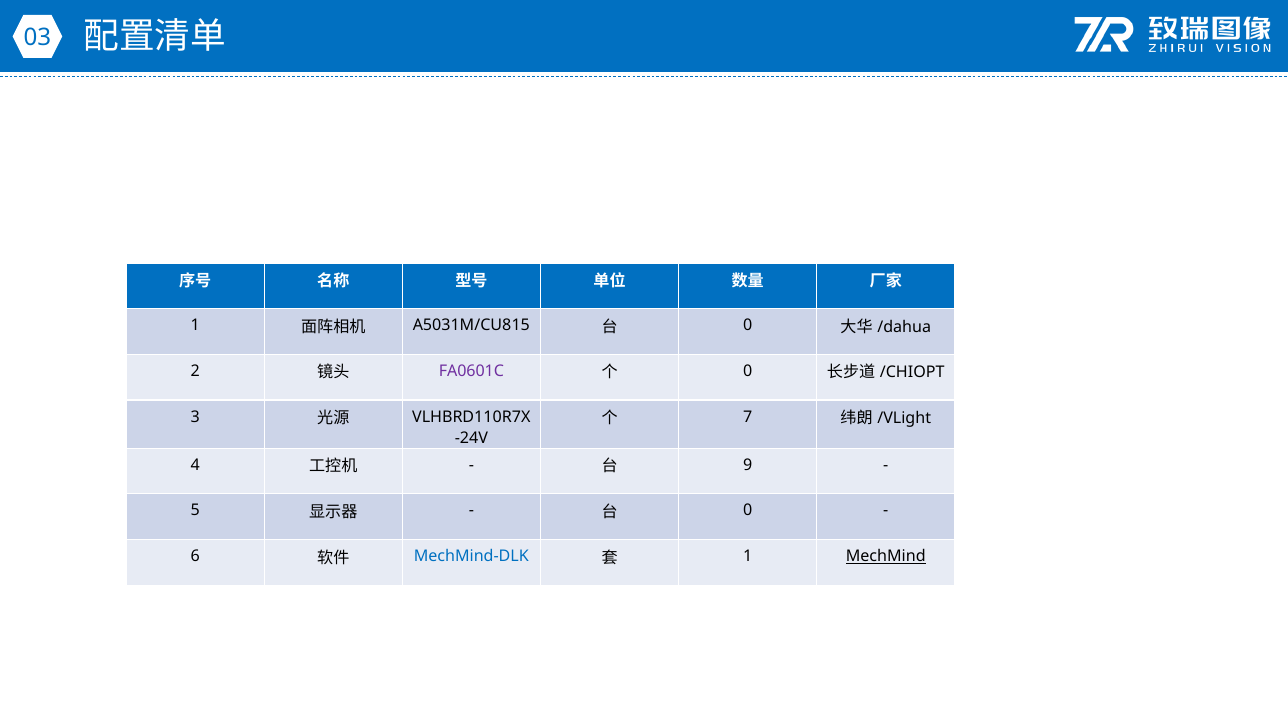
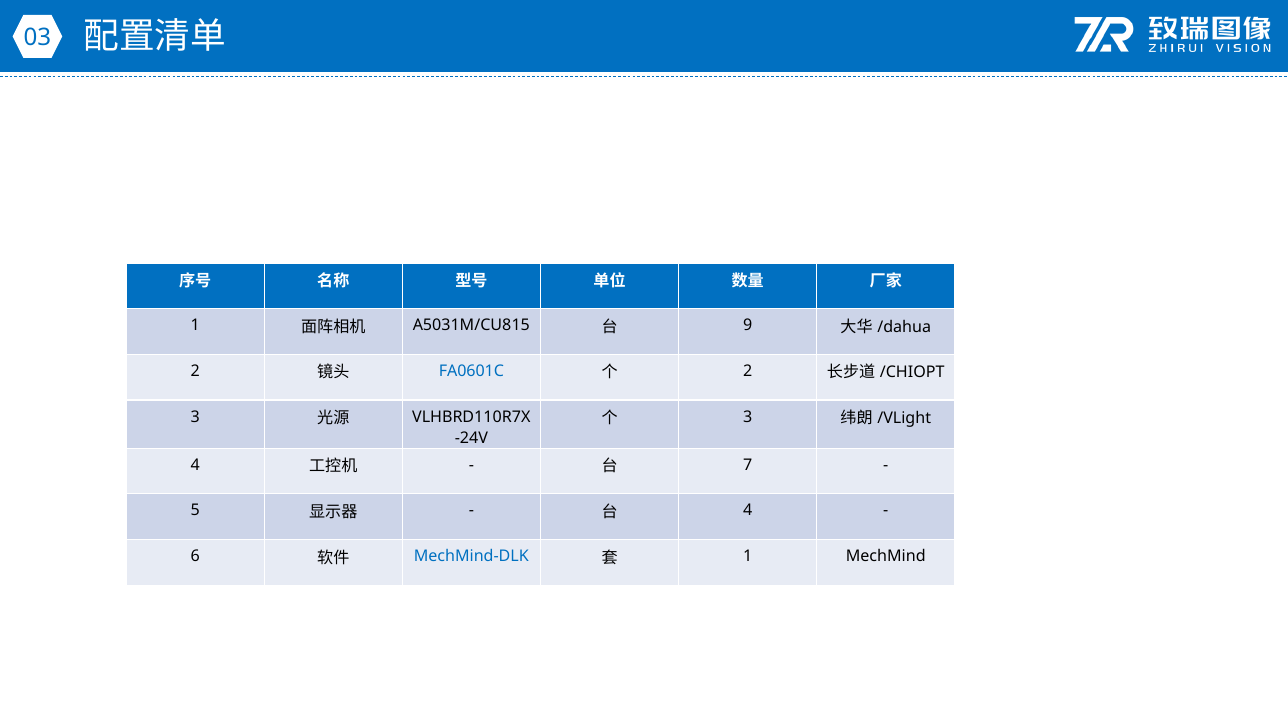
0 at (748, 326): 0 -> 9
FA0601C colour: purple -> blue
0 at (748, 371): 0 -> 2
7 at (748, 417): 7 -> 3
9: 9 -> 7
0 at (748, 511): 0 -> 4
MechMind underline: present -> none
